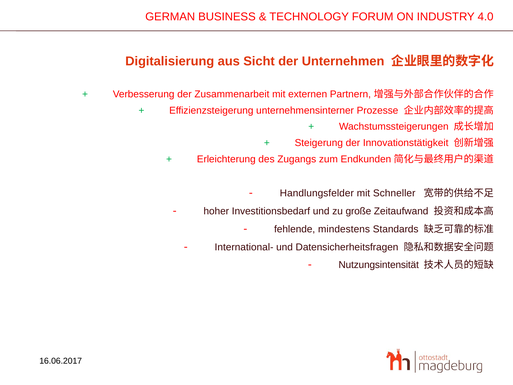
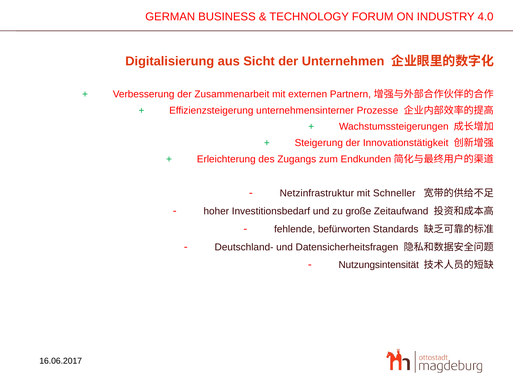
Handlungsfelder: Handlungsfelder -> Netzinfrastruktur
mindestens: mindestens -> befürworten
International-: International- -> Deutschland-
